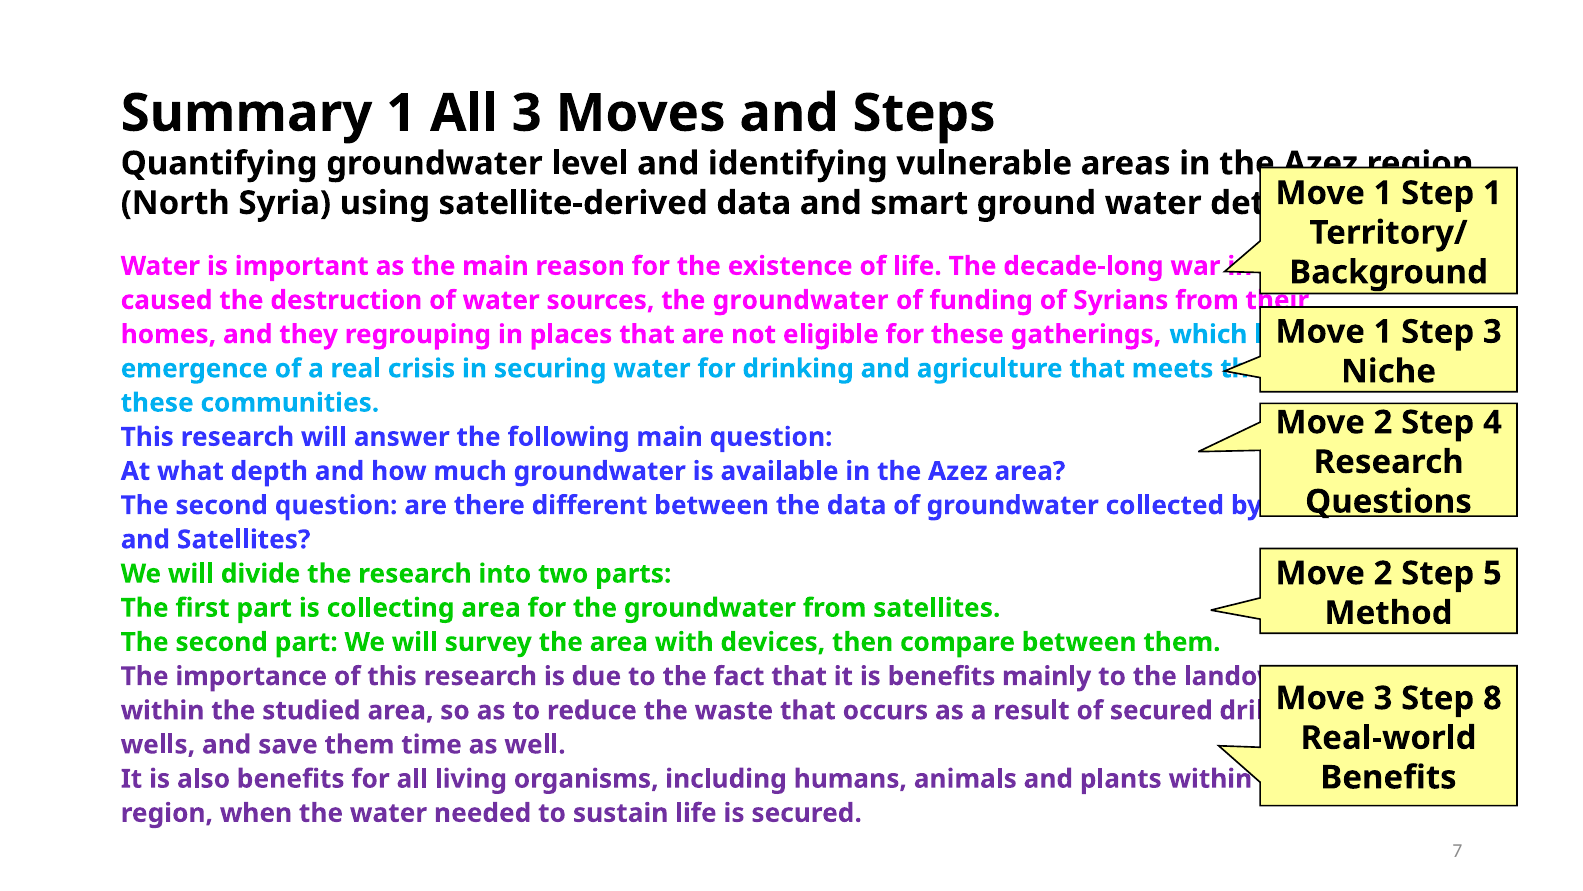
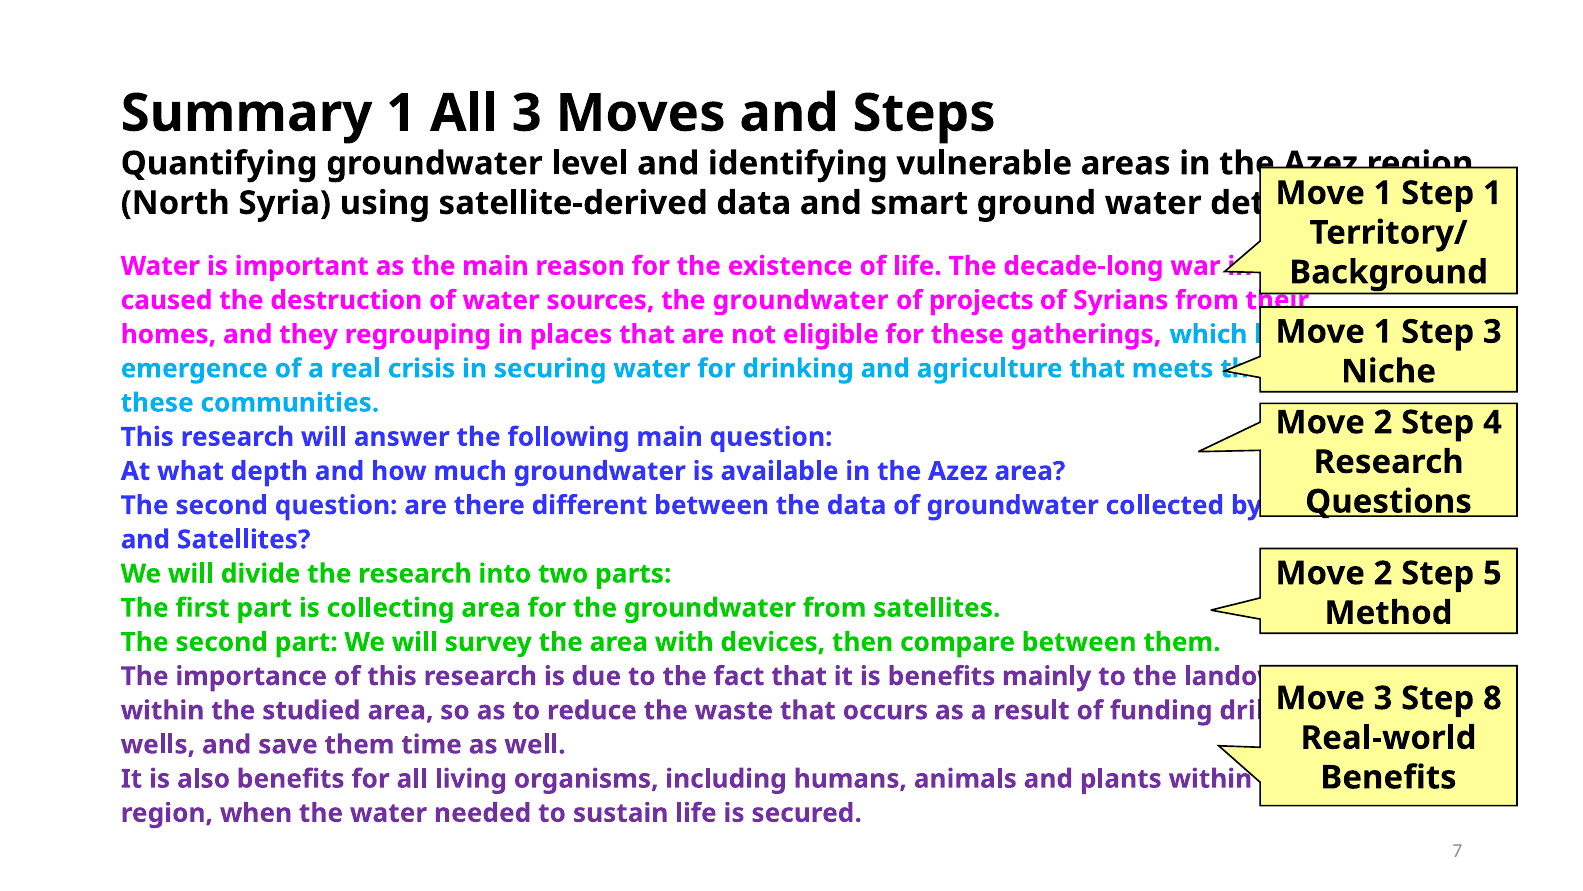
funding: funding -> projects
of secured: secured -> funding
